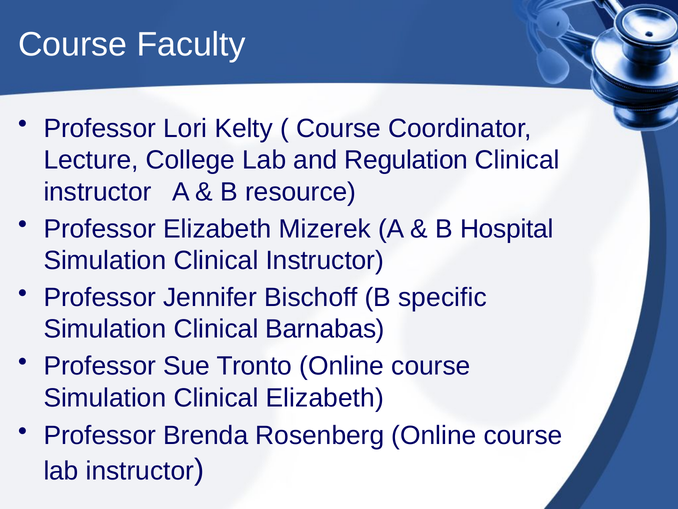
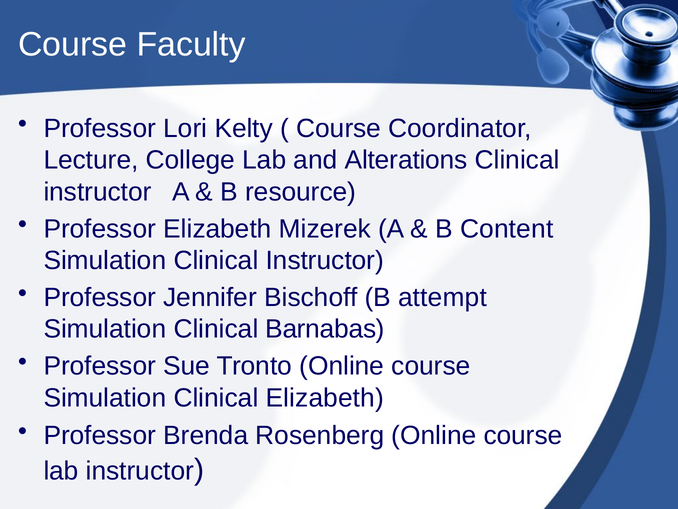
Regulation: Regulation -> Alterations
Hospital: Hospital -> Content
specific: specific -> attempt
